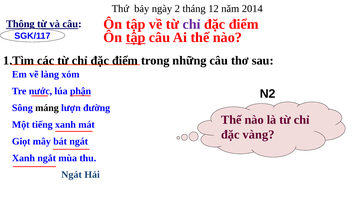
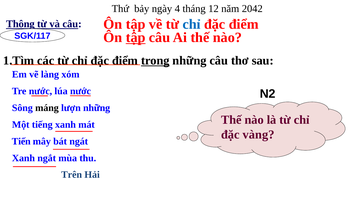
2: 2 -> 4
2014: 2014 -> 2042
chỉ at (192, 24) colour: purple -> blue
trong underline: none -> present
lúa phận: phận -> nước
lượn đường: đường -> những
Giọt: Giọt -> Tiến
Ngát at (72, 175): Ngát -> Trên
